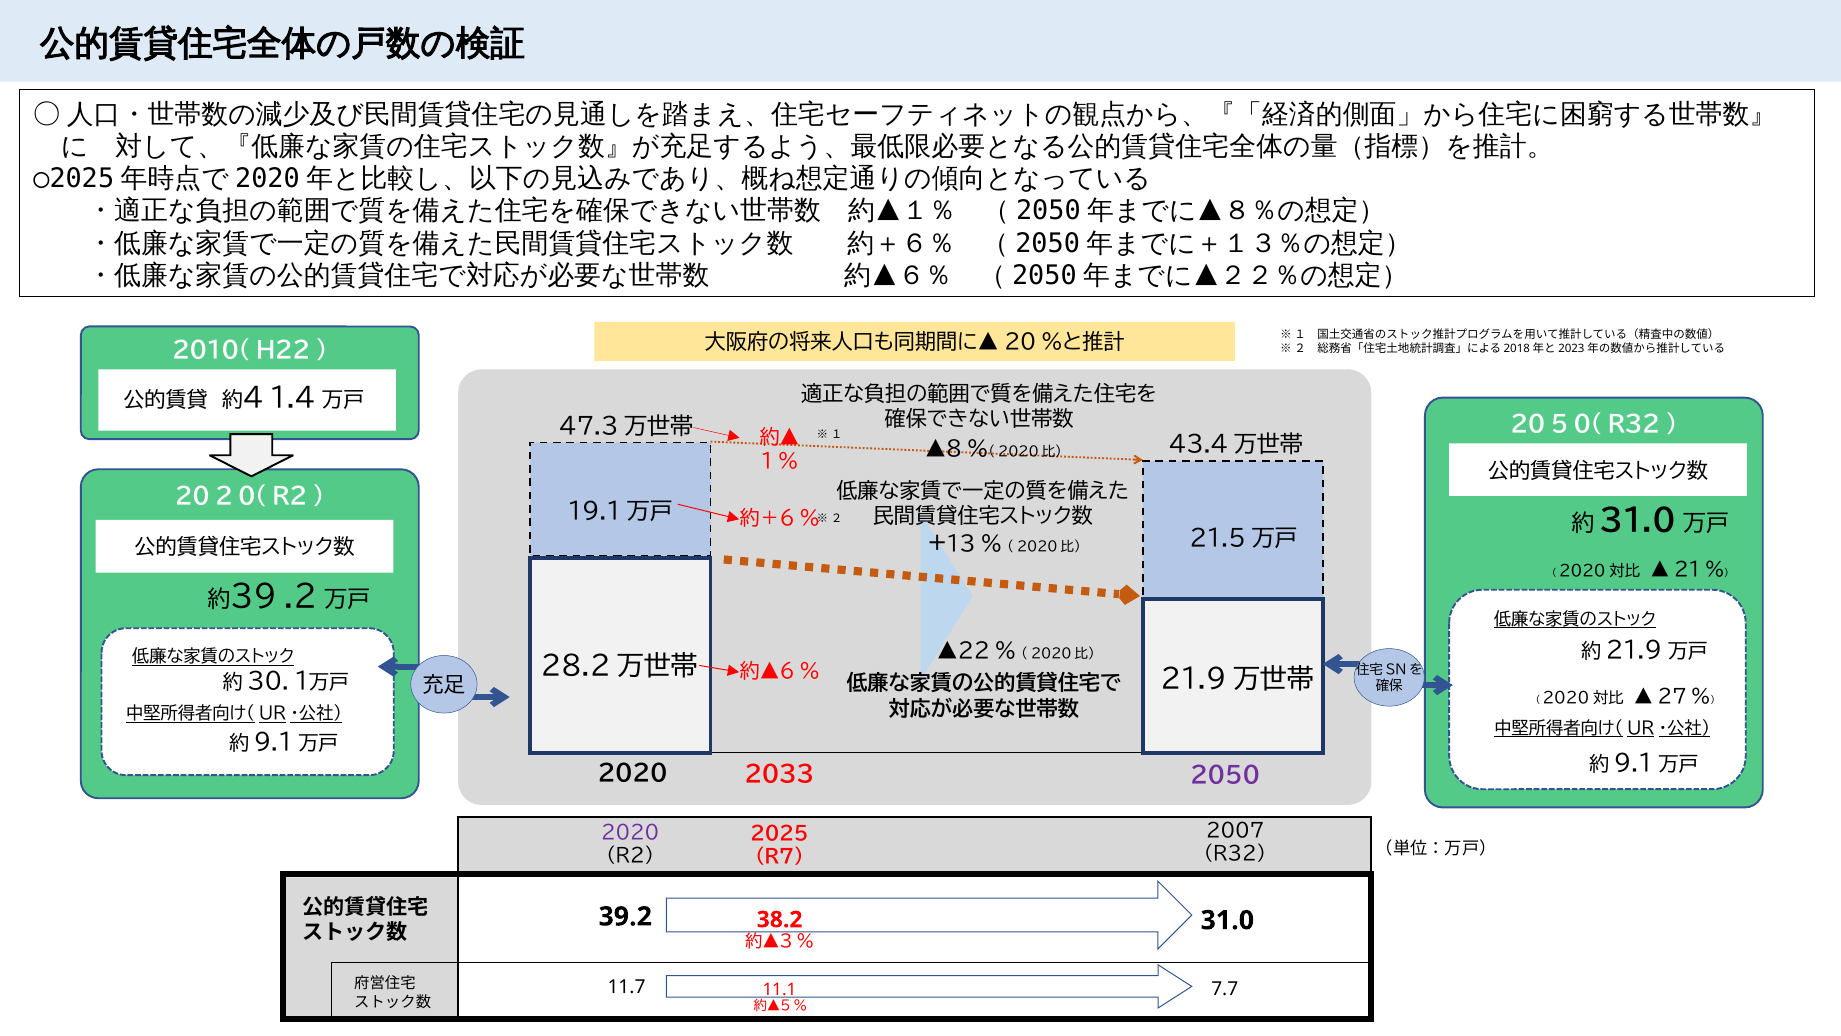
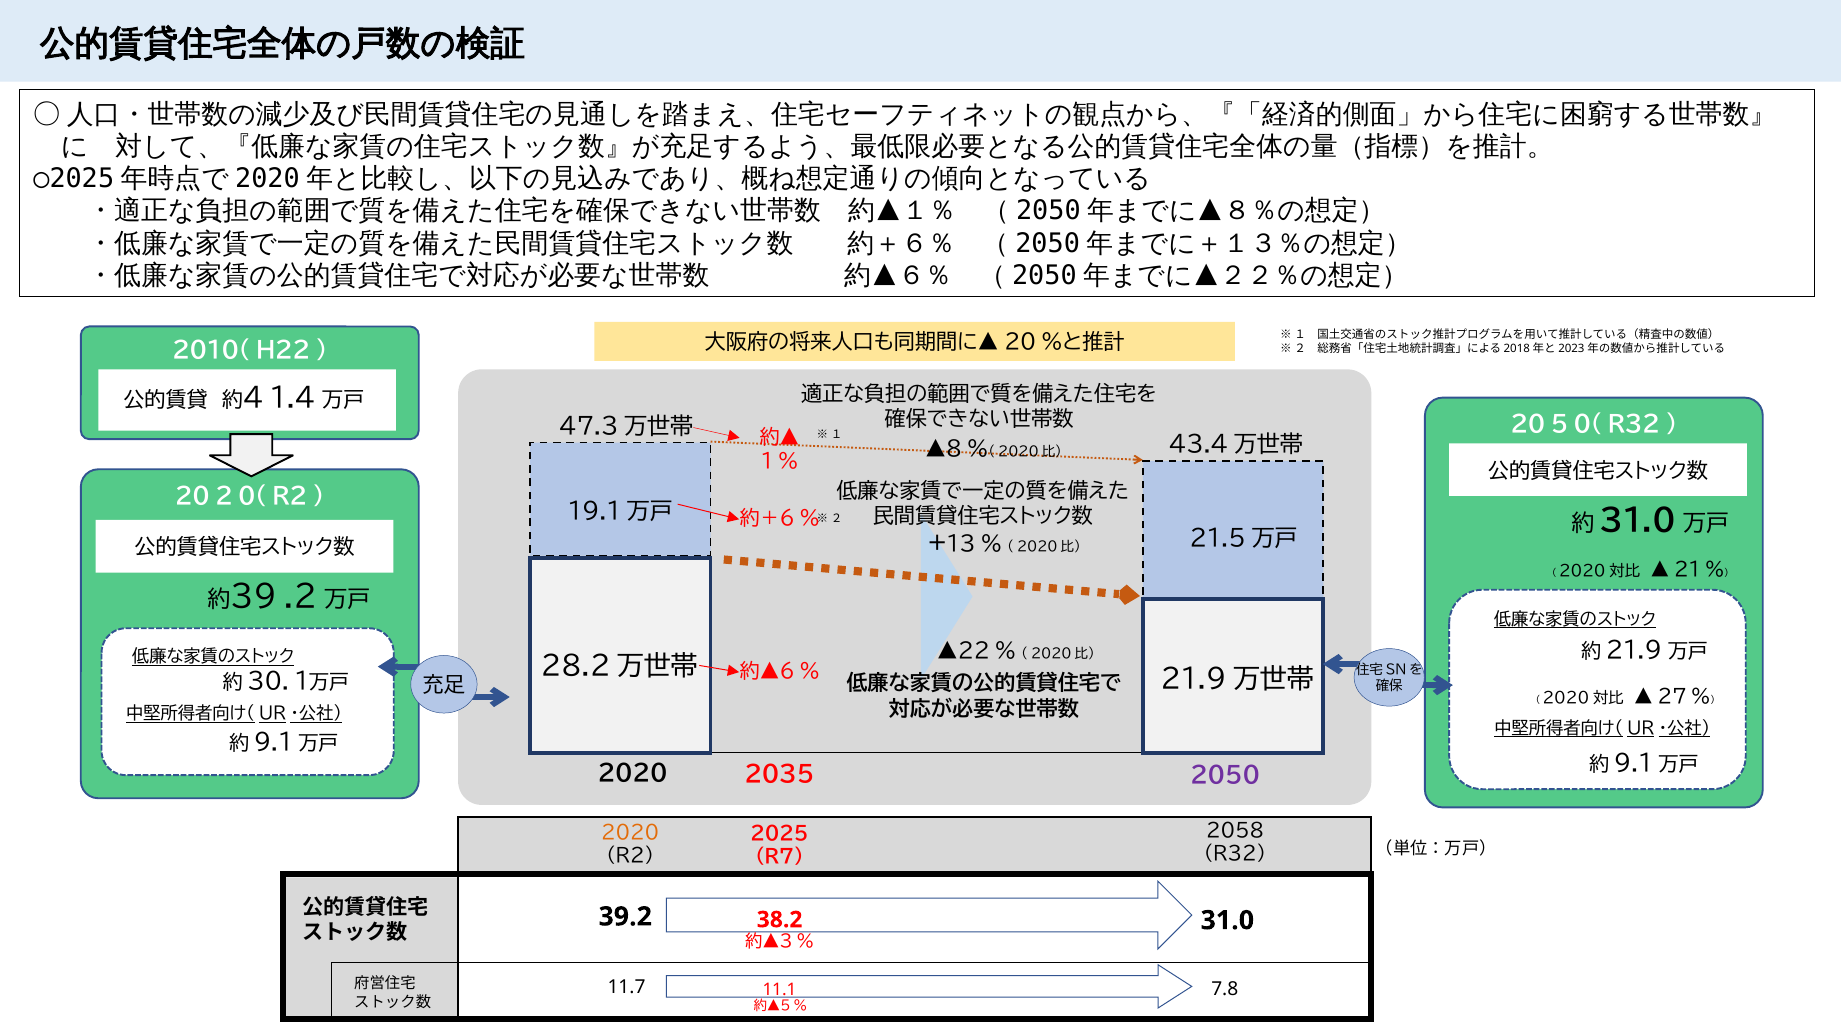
2033: 2033 -> 2035
2007: 2007 -> 2058
2020 at (630, 833) colour: purple -> orange
7.7: 7.7 -> 7.8
